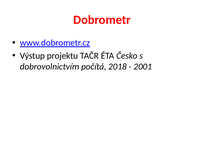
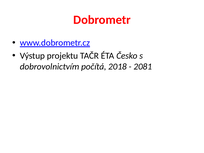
2001: 2001 -> 2081
